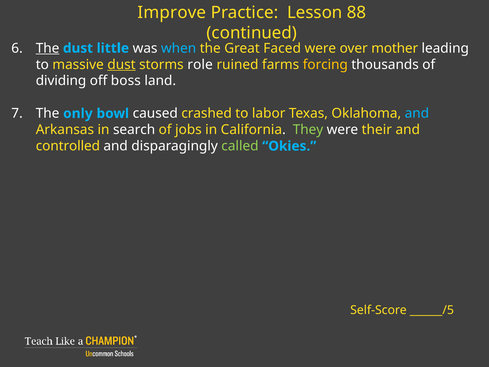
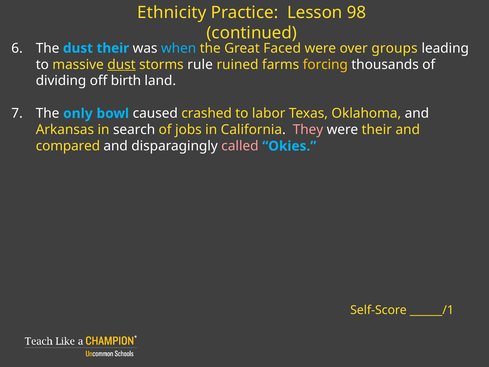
Improve: Improve -> Ethnicity
88: 88 -> 98
The at (48, 48) underline: present -> none
dust little: little -> their
mother: mother -> groups
role: role -> rule
boss: boss -> birth
and at (417, 113) colour: light blue -> white
They colour: light green -> pink
controlled: controlled -> compared
called colour: light green -> pink
______/5: ______/5 -> ______/1
